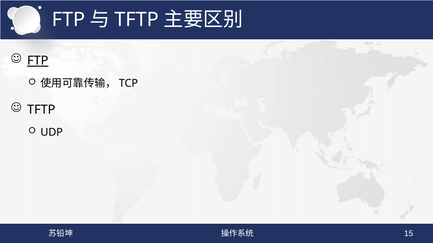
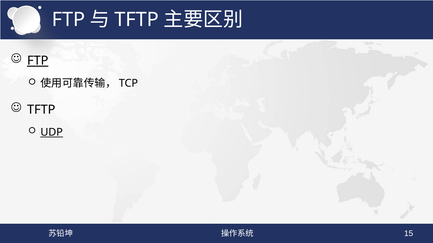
UDP underline: none -> present
